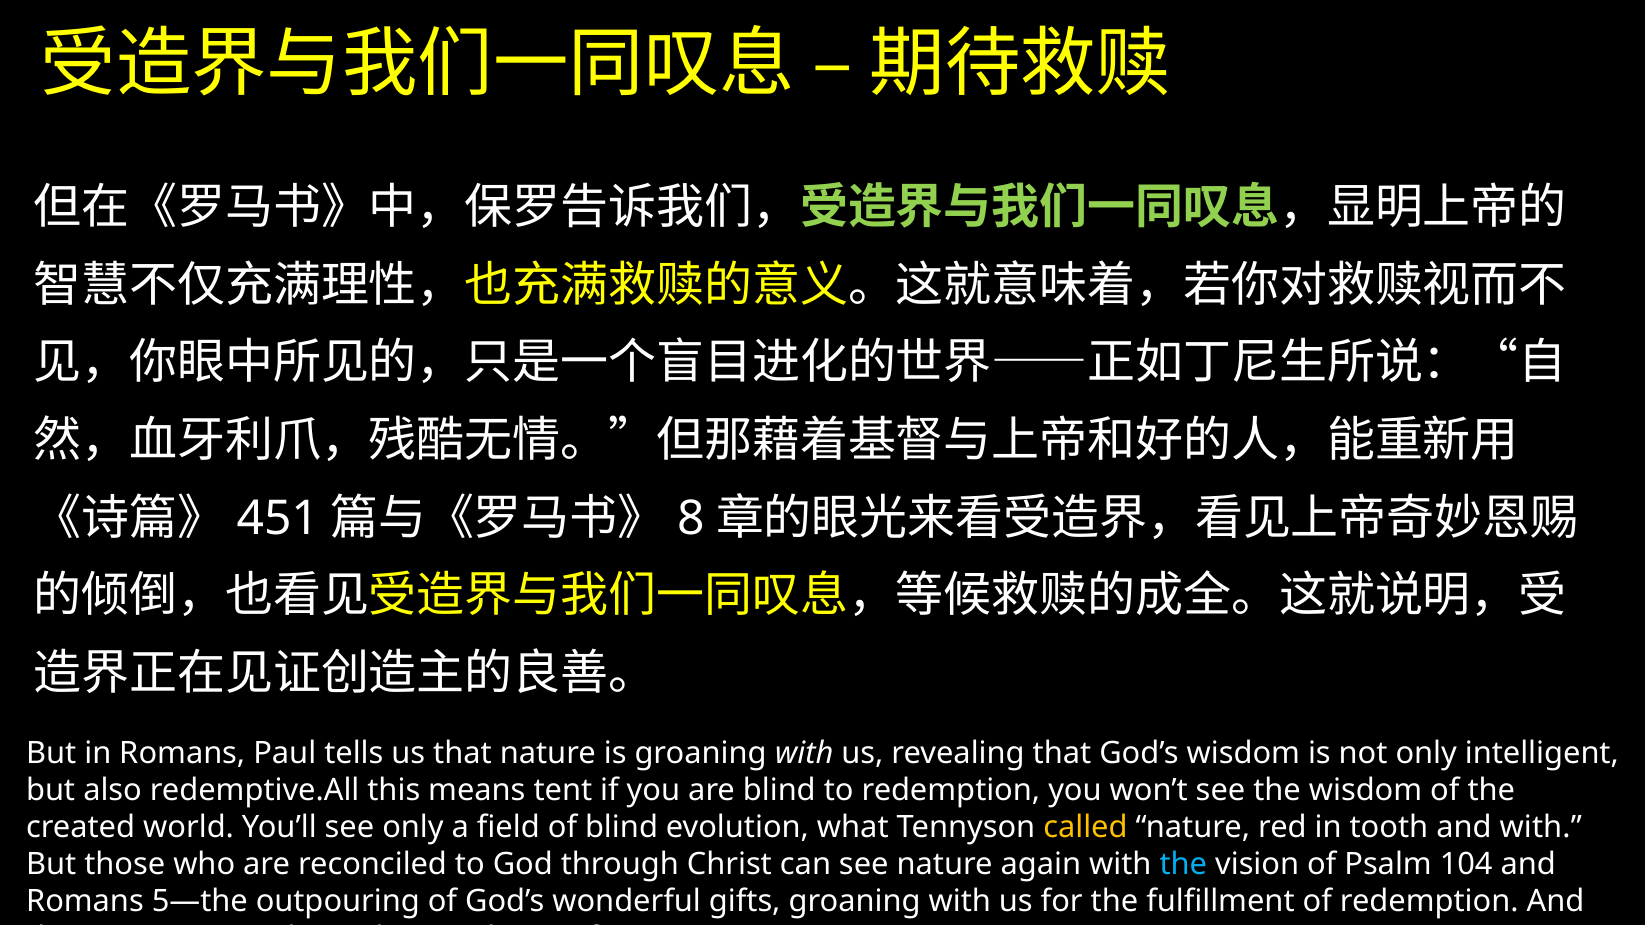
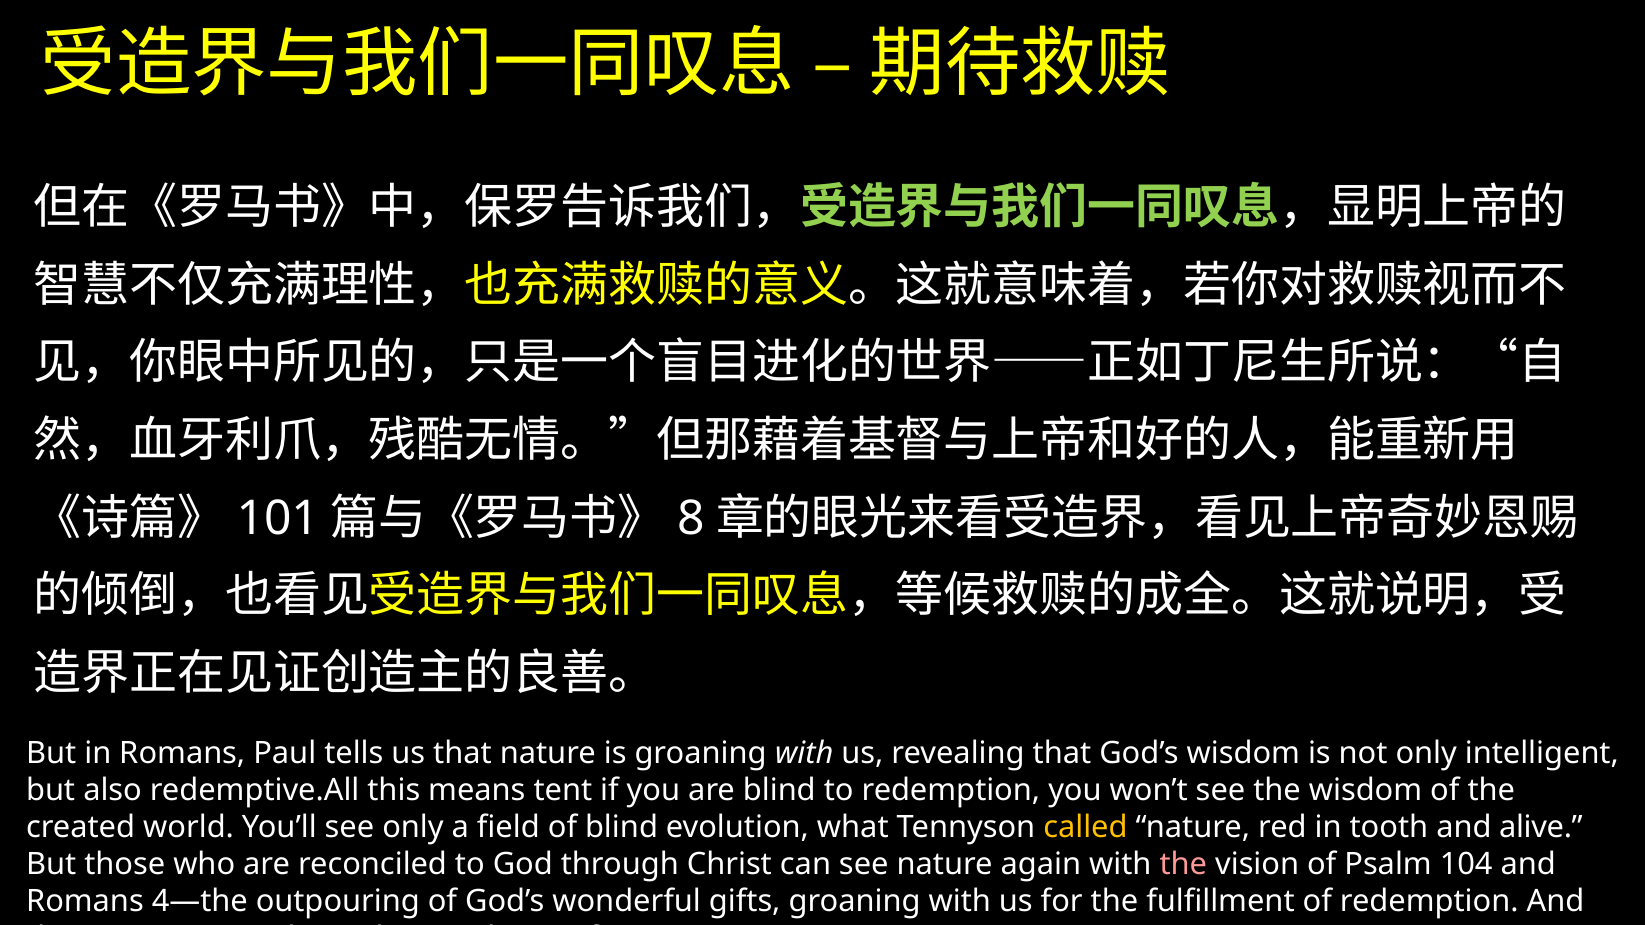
451: 451 -> 101
and with: with -> alive
the at (1183, 865) colour: light blue -> pink
5—the: 5—the -> 4—the
